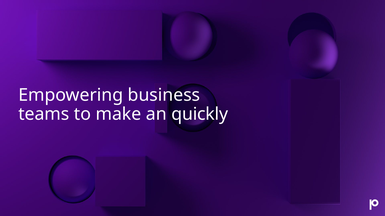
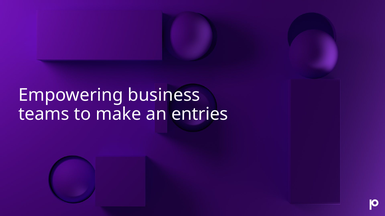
quickly: quickly -> entries
